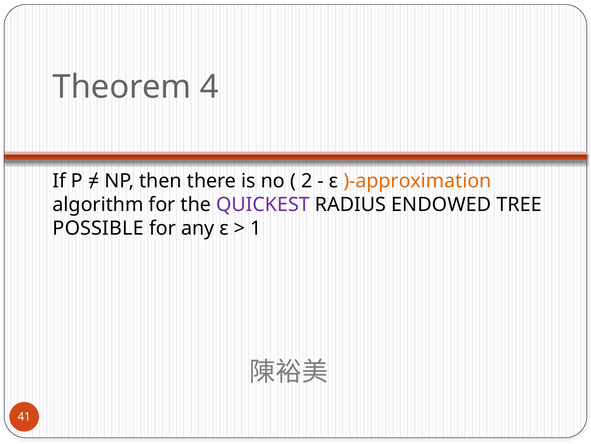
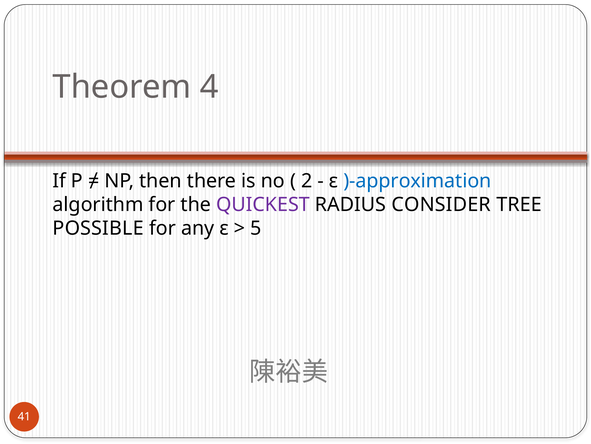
)-approximation colour: orange -> blue
ENDOWED: ENDOWED -> CONSIDER
1: 1 -> 5
